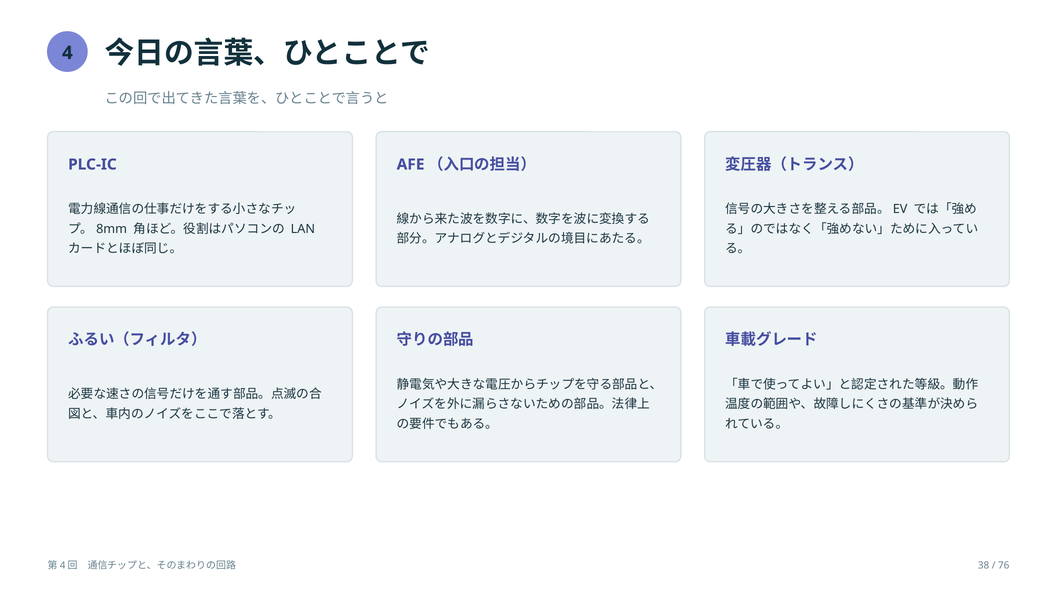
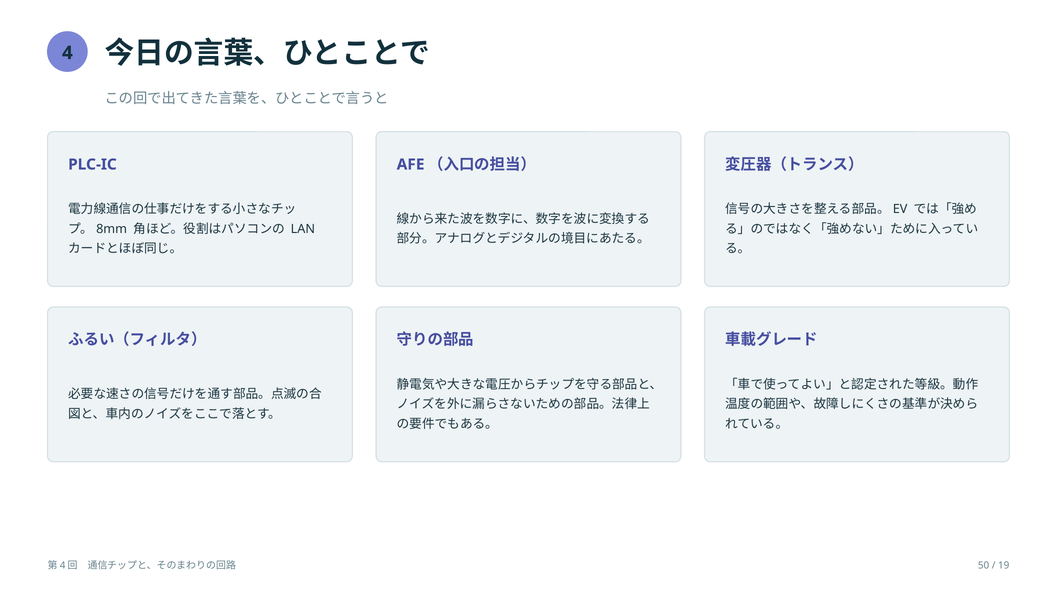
38: 38 -> 50
76: 76 -> 19
